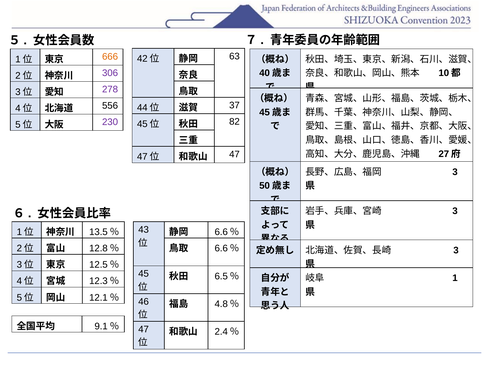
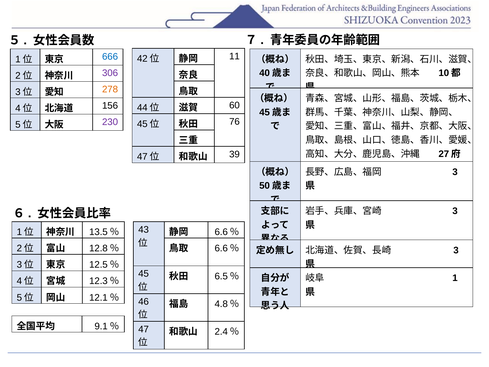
63: 63 -> 11
666 colour: orange -> blue
278 colour: purple -> orange
37: 37 -> 60
556: 556 -> 156
82: 82 -> 76
47 at (234, 154): 47 -> 39
